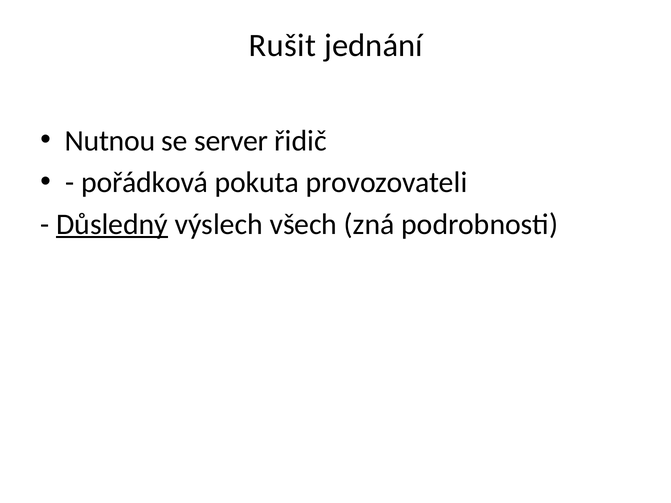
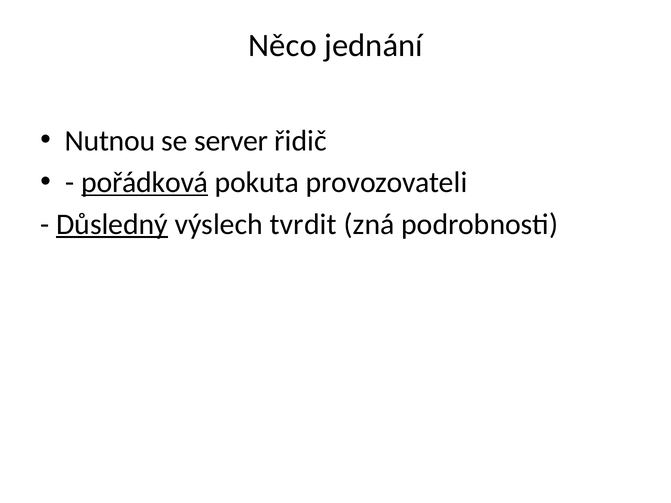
Rušit: Rušit -> Něco
pořádková underline: none -> present
všech: všech -> tvrdit
